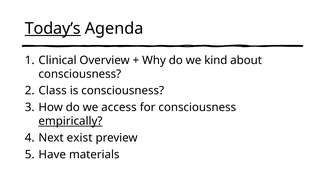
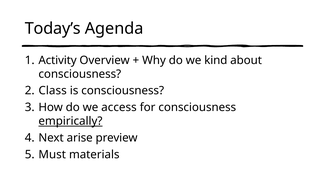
Today’s underline: present -> none
Clinical: Clinical -> Activity
exist: exist -> arise
Have: Have -> Must
